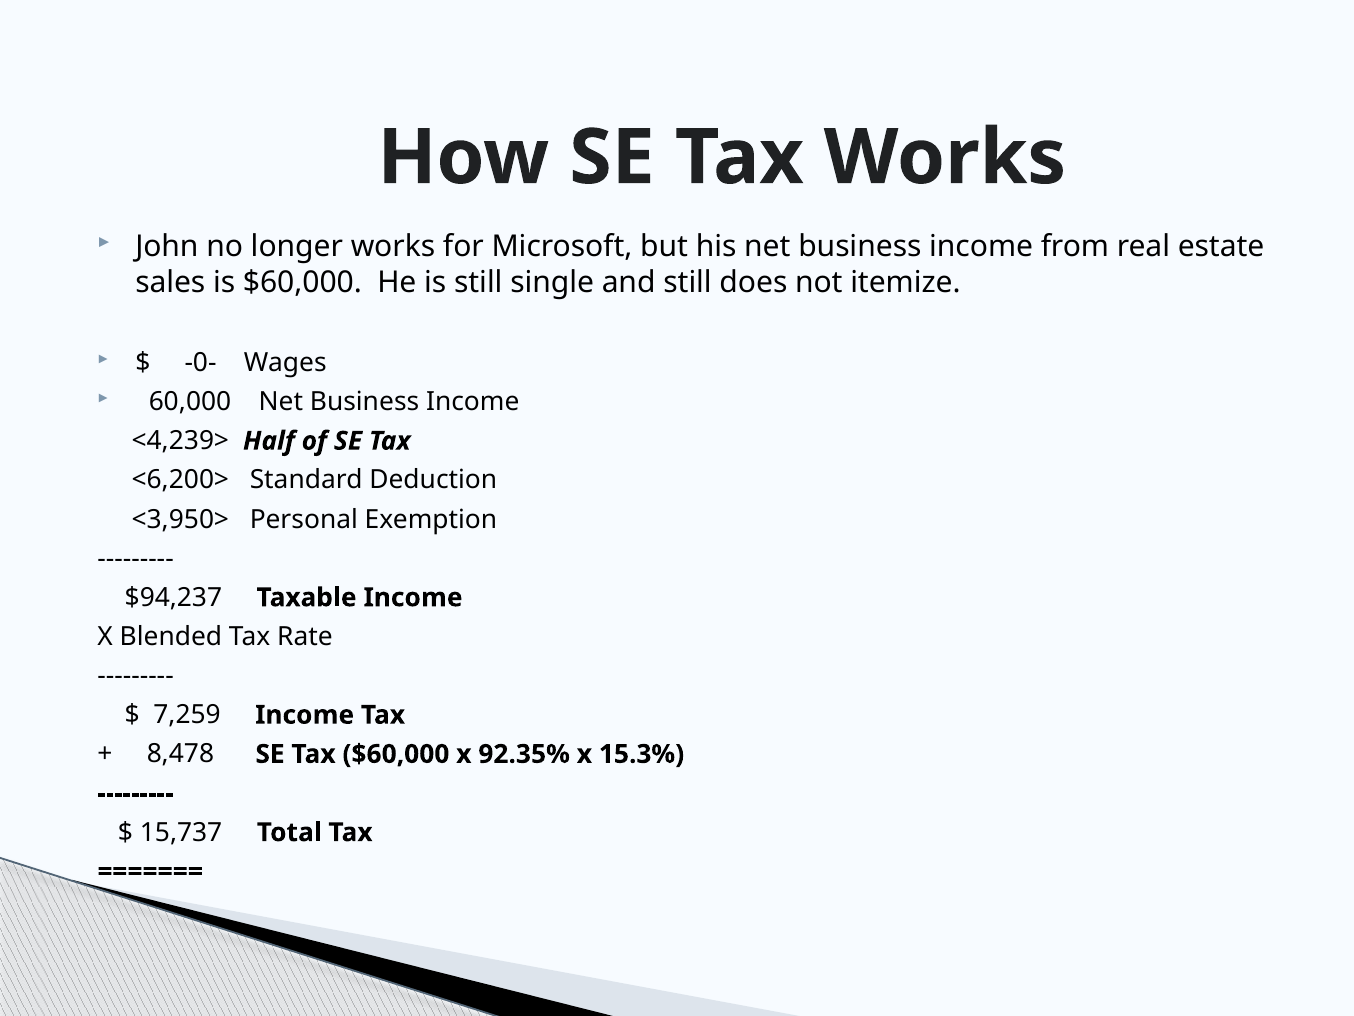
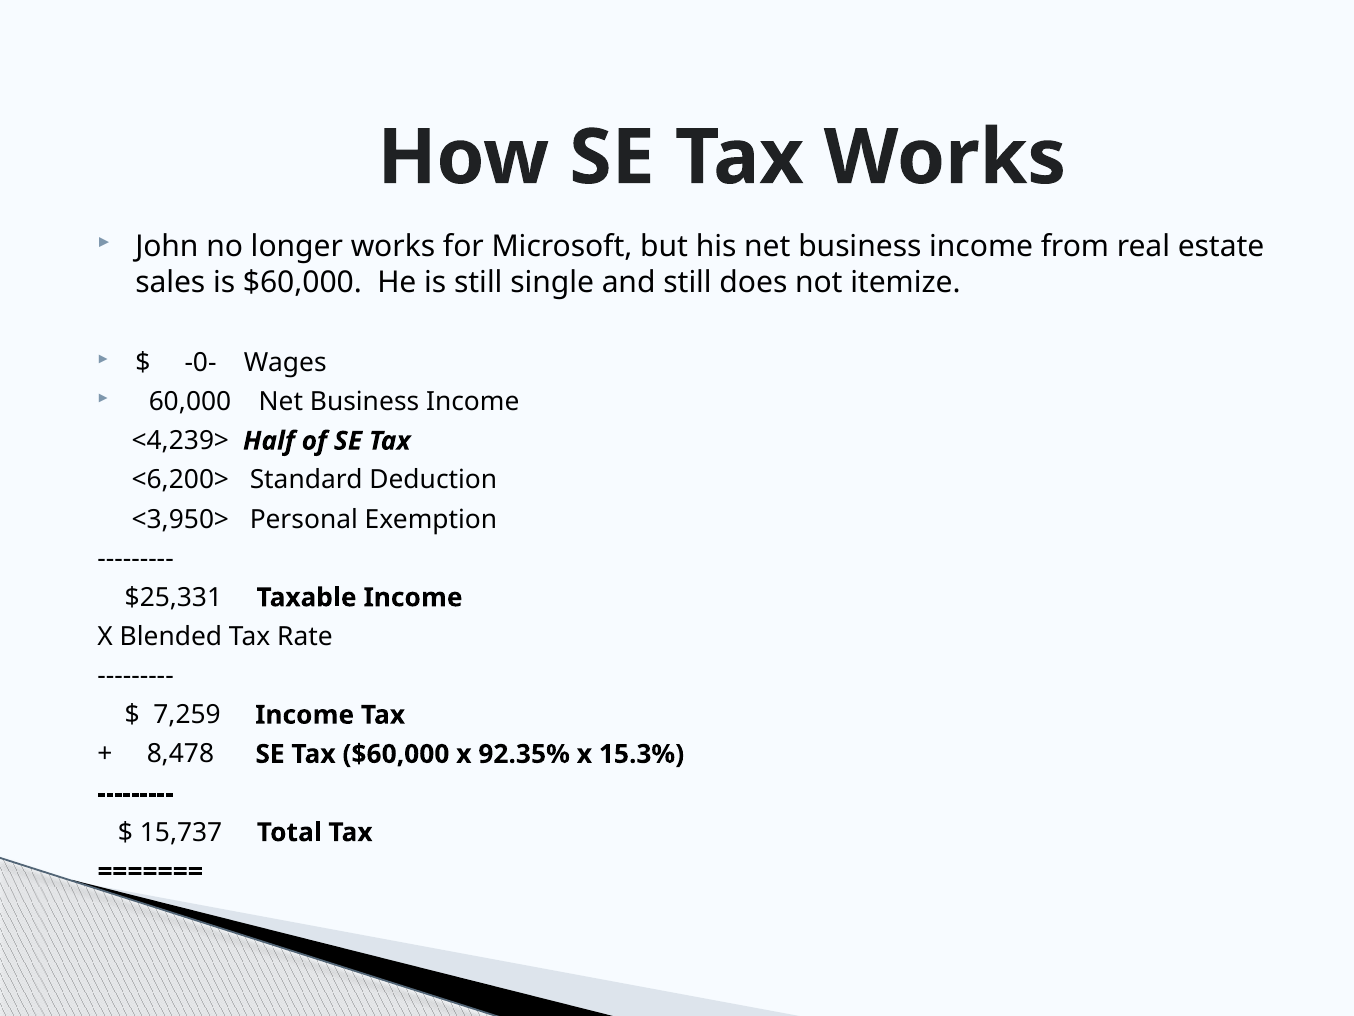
$94,237: $94,237 -> $25,331
